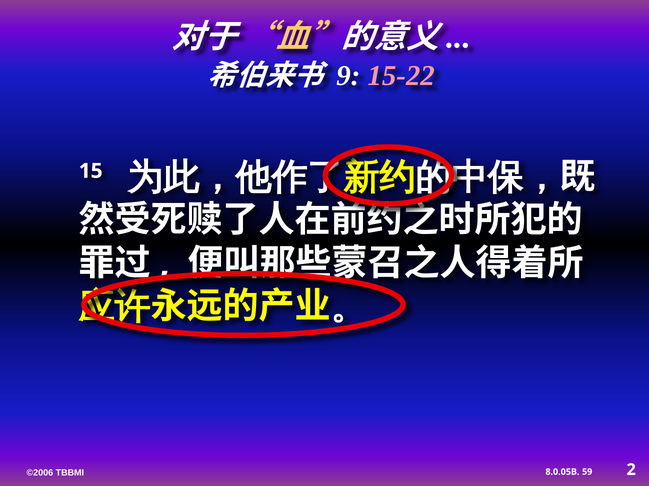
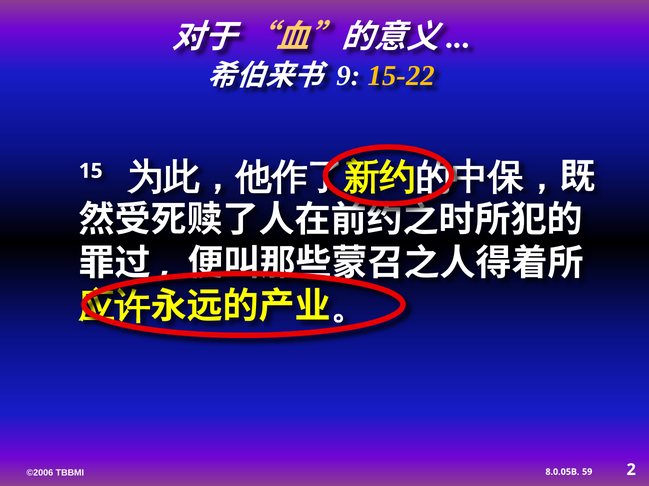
15-22 colour: pink -> yellow
